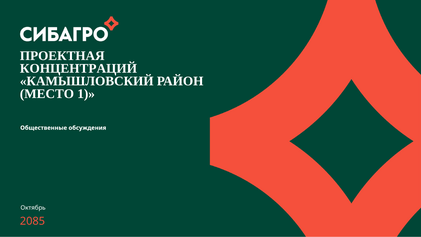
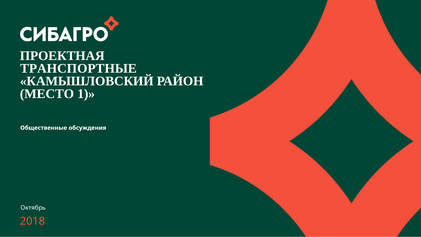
КОНЦЕНТРАЦИЙ: КОНЦЕНТРАЦИЙ -> ТРАНСПОРТНЫЕ
2085: 2085 -> 2018
